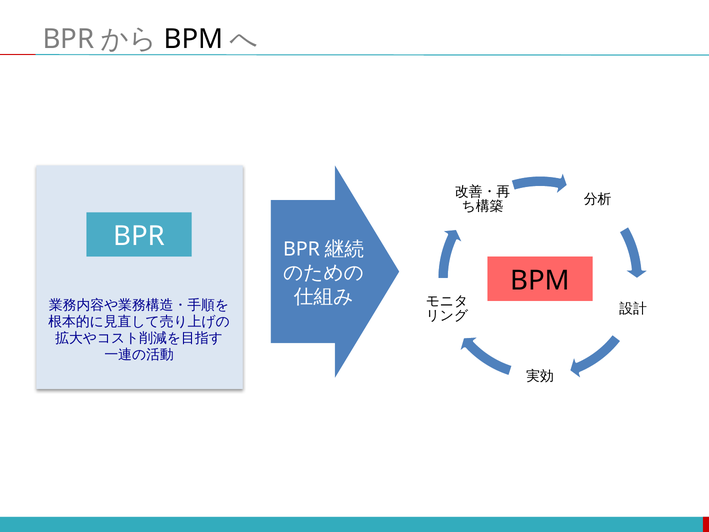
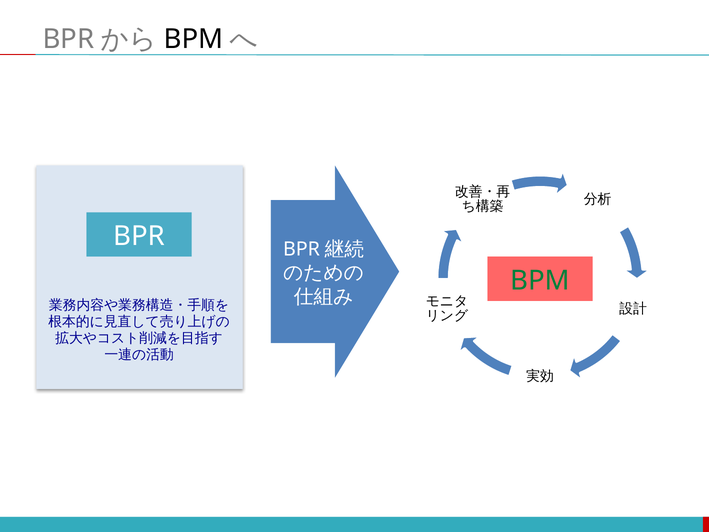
BPM at (540, 281) colour: black -> green
